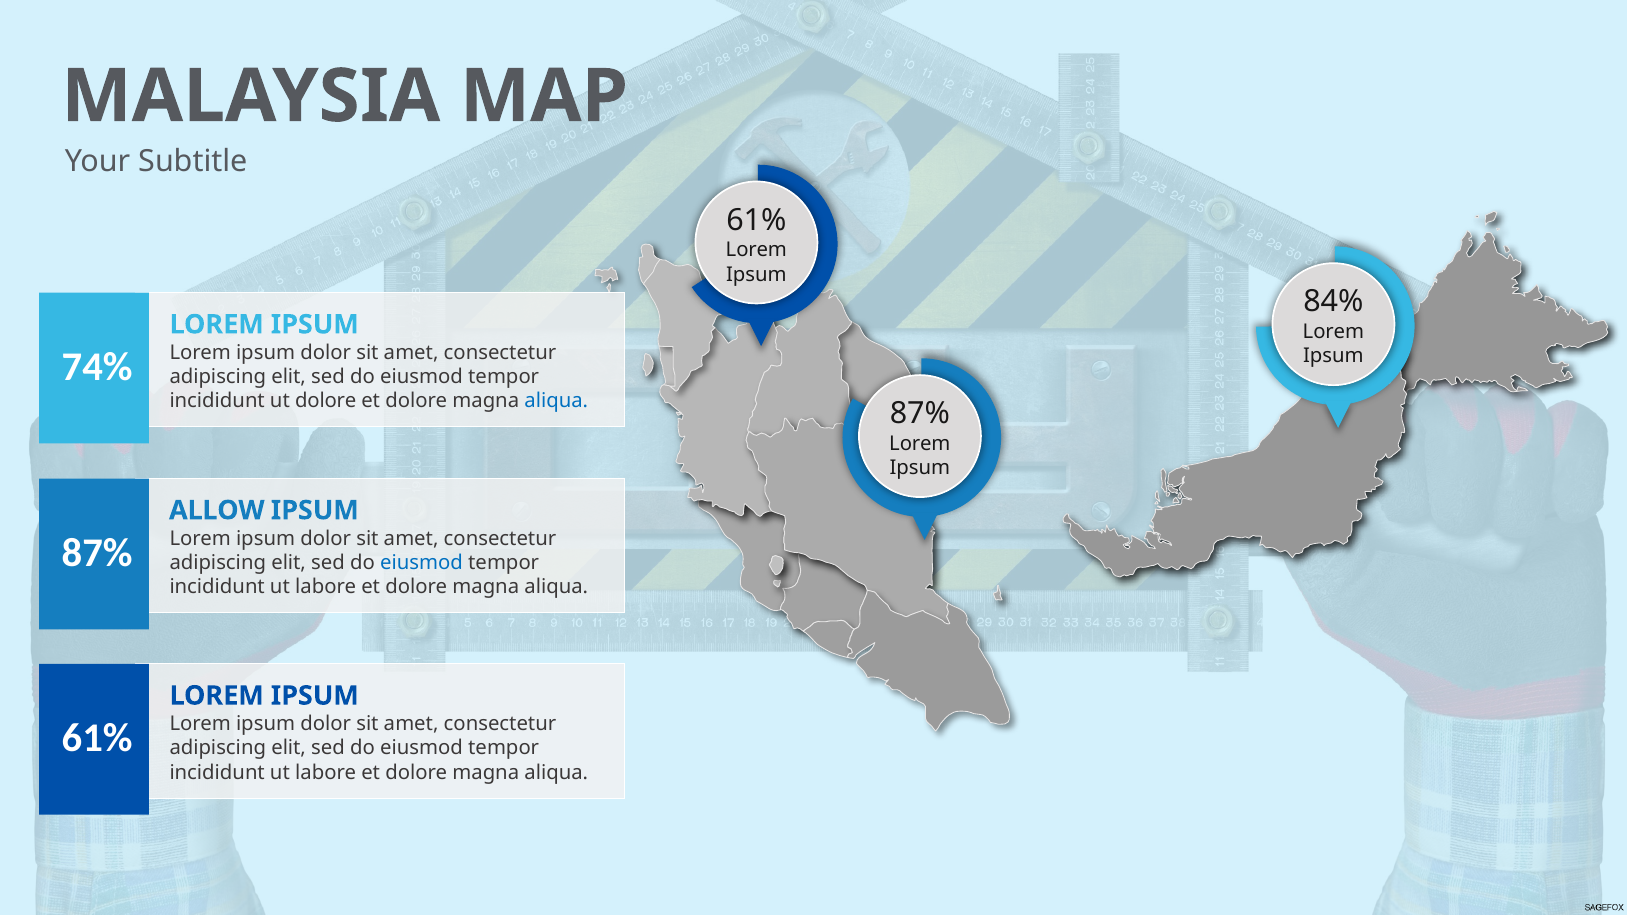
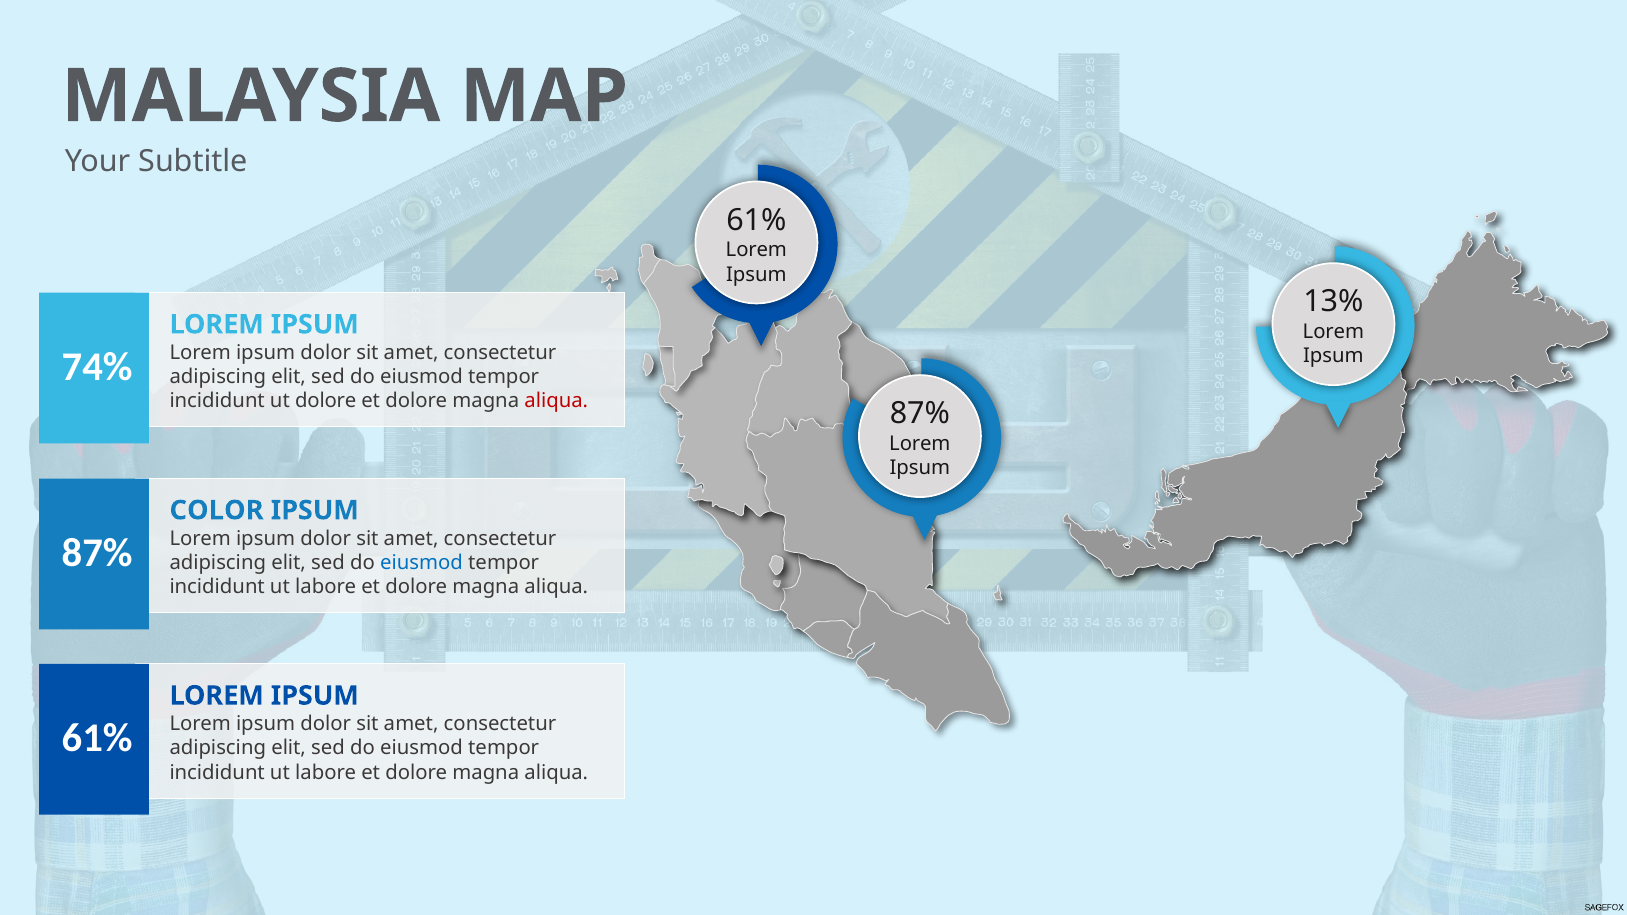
84%: 84% -> 13%
aliqua at (556, 401) colour: blue -> red
ALLOW: ALLOW -> COLOR
